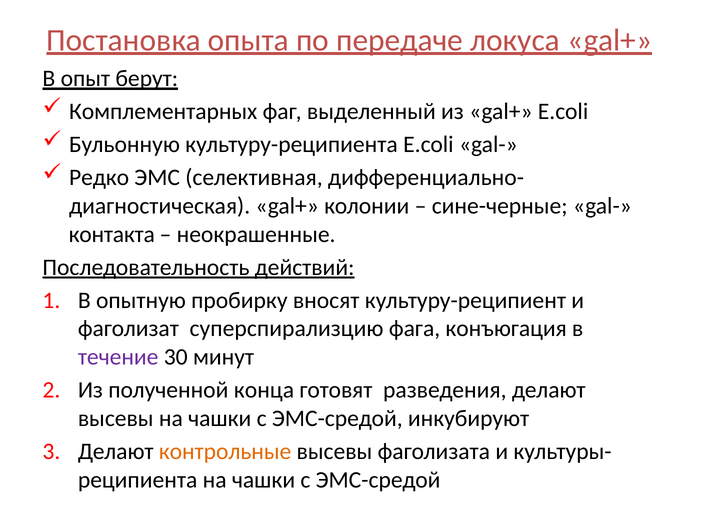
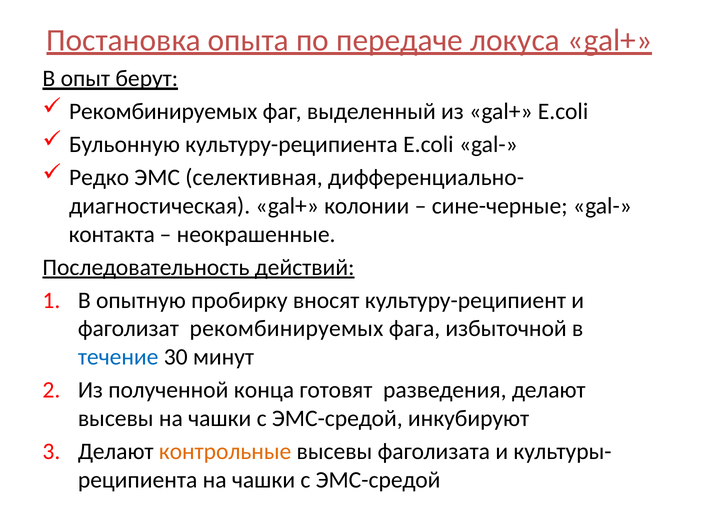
Комплементарных at (163, 112): Комплементарных -> Рекомбинируемых
фаголизат суперспирализцию: суперспирализцию -> рекомбинируемых
конъюгация: конъюгация -> избыточной
течение colour: purple -> blue
